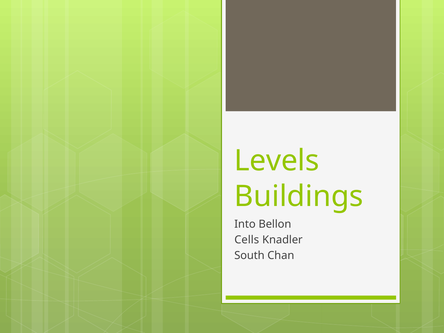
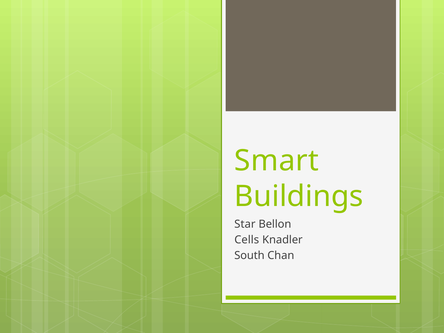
Levels: Levels -> Smart
Into: Into -> Star
